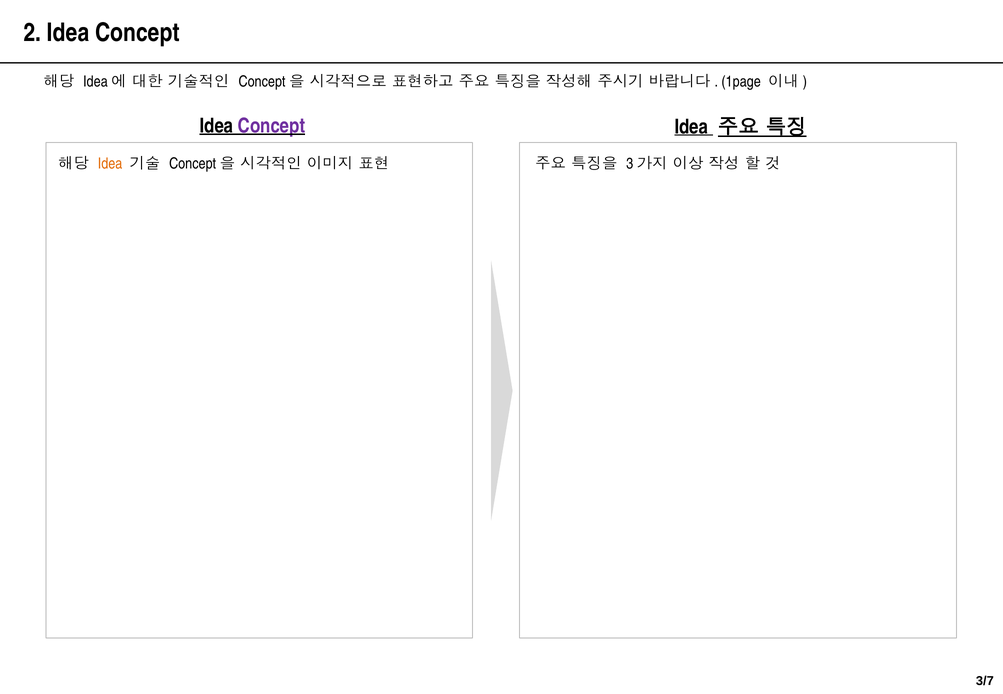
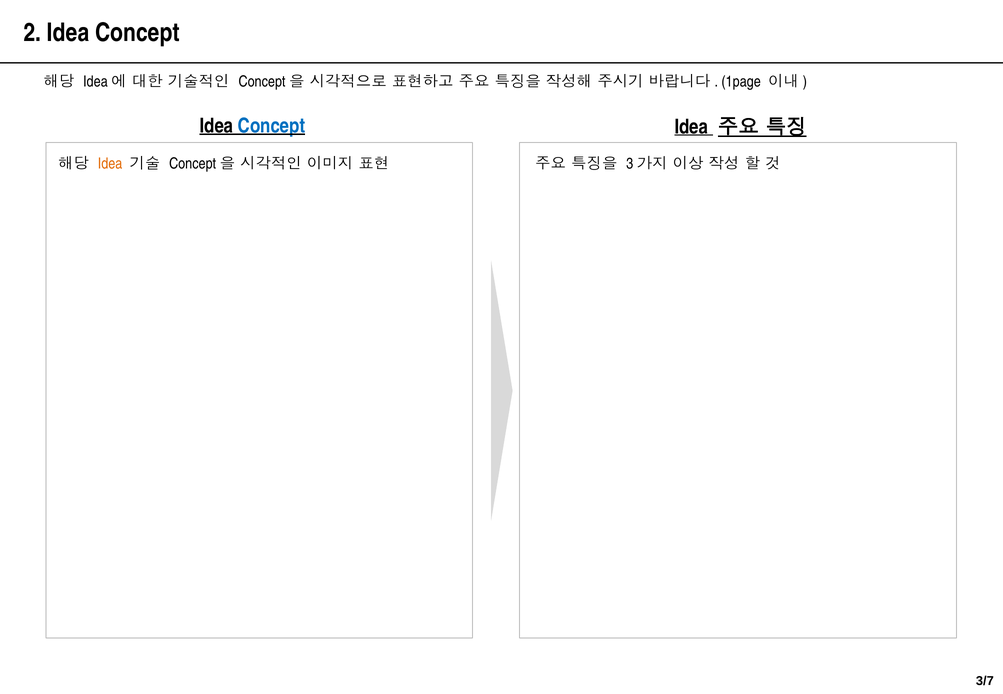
Concept at (272, 126) colour: purple -> blue
